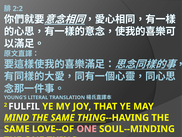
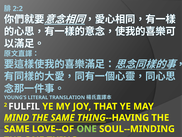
ONE at (87, 128) colour: pink -> light green
